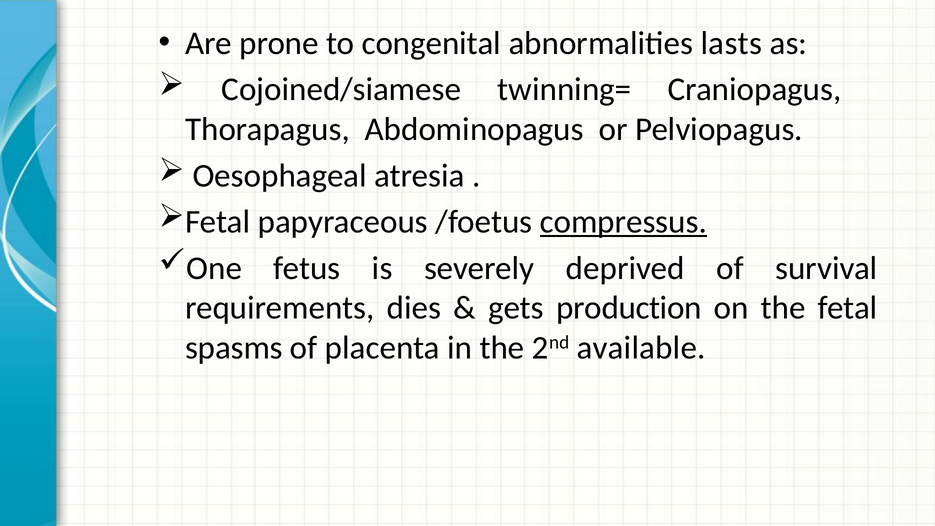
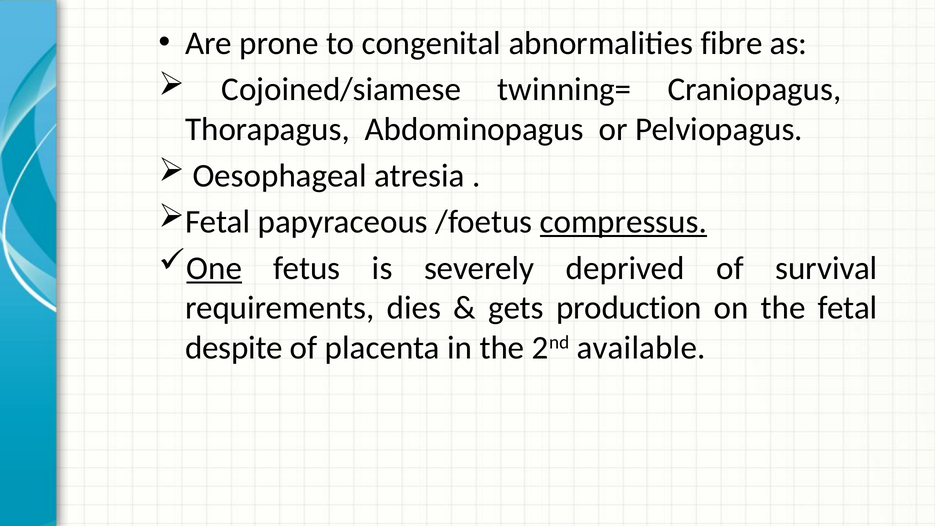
lasts: lasts -> fibre
One underline: none -> present
spasms: spasms -> despite
